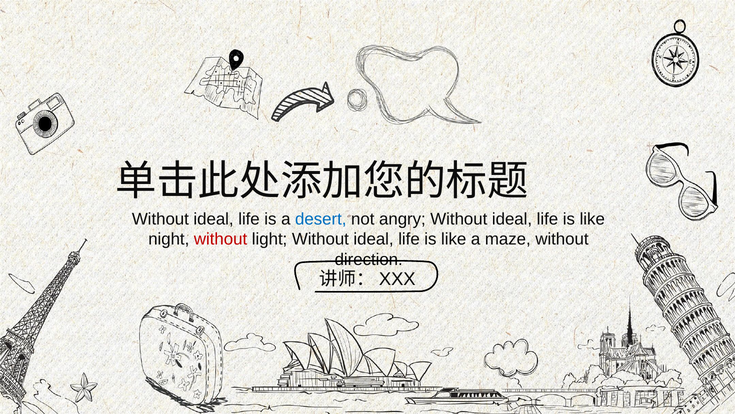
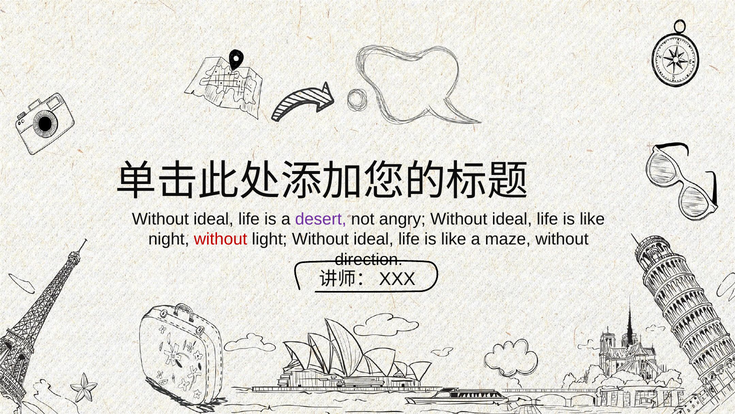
desert colour: blue -> purple
